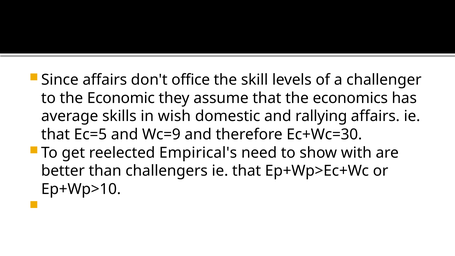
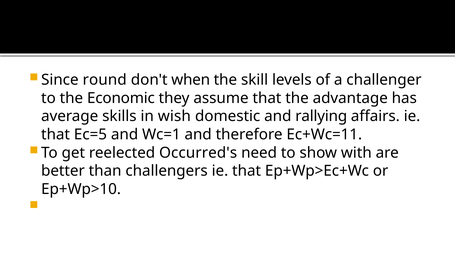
Since affairs: affairs -> round
office: office -> when
economics: economics -> advantage
Wc=9: Wc=9 -> Wc=1
Ec+Wc=30: Ec+Wc=30 -> Ec+Wc=11
Empirical's: Empirical's -> Occurred's
